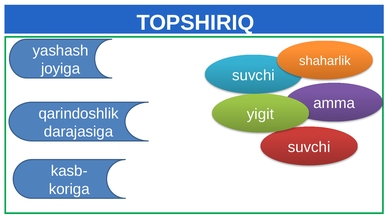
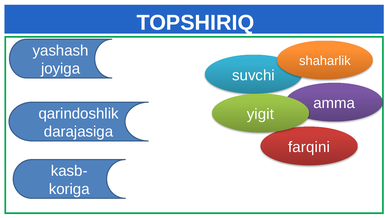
suvchi at (309, 147): suvchi -> farqini
